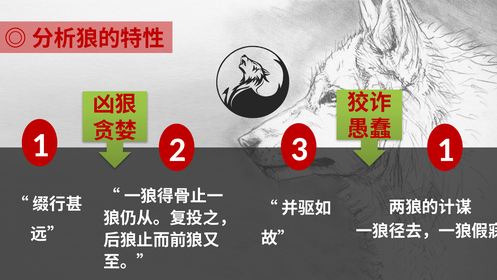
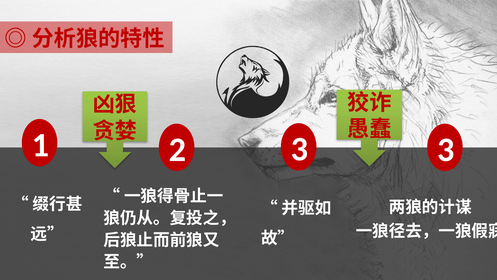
2 1: 1 -> 3
